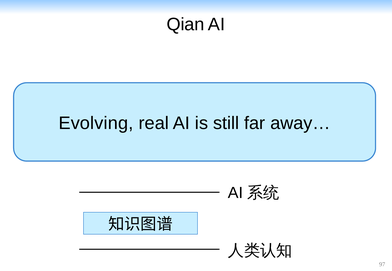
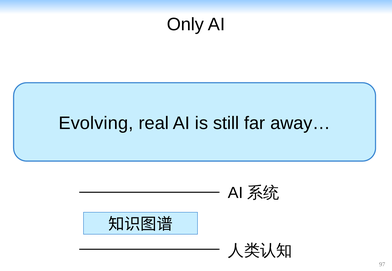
Qian: Qian -> Only
